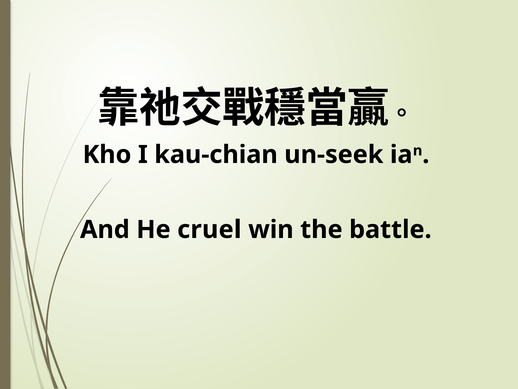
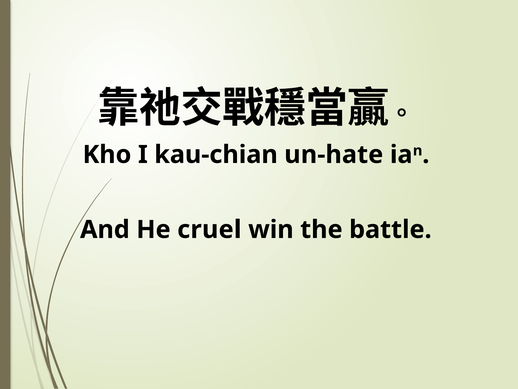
un-seek: un-seek -> un-hate
